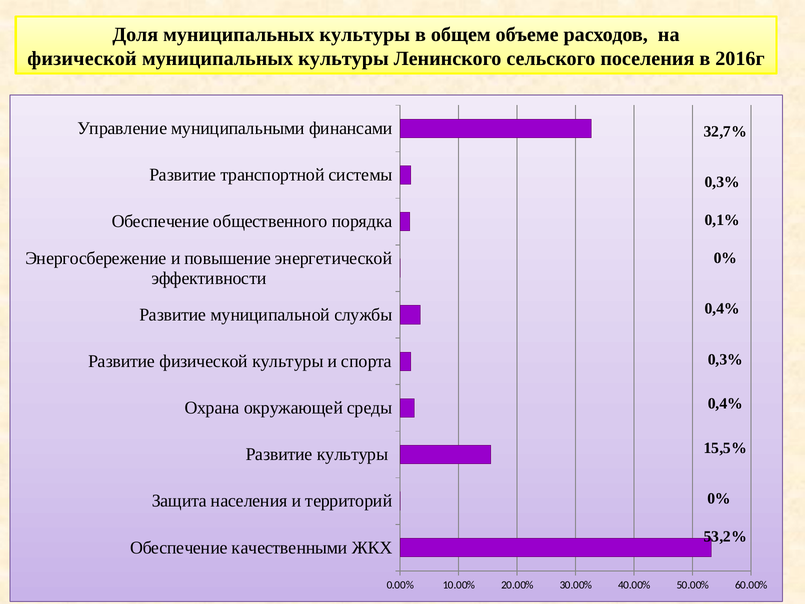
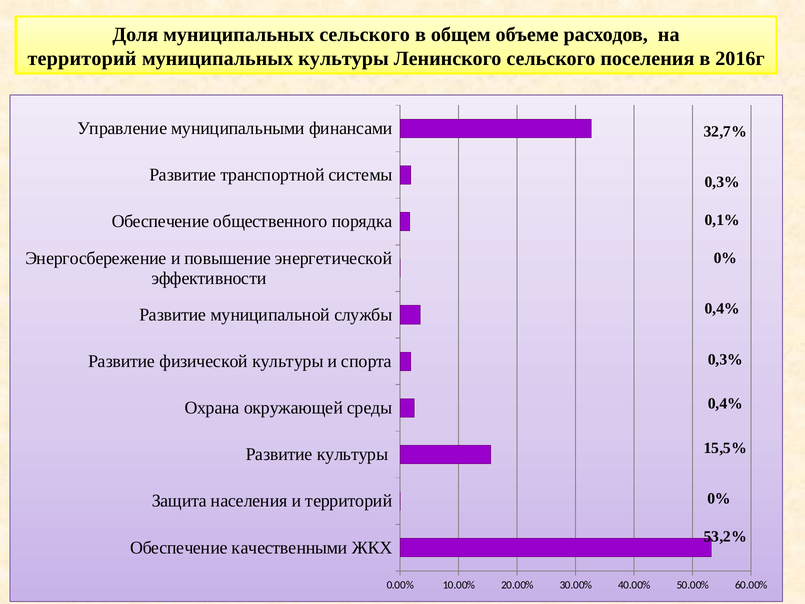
Доля муниципальных культуры: культуры -> сельского
физической at (82, 59): физической -> территорий
